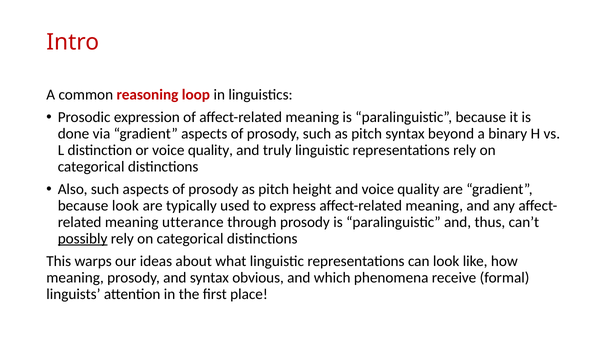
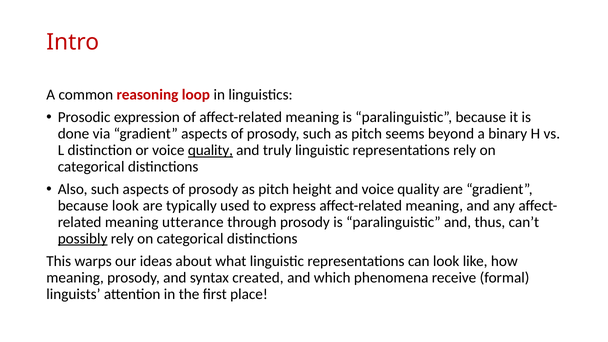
pitch syntax: syntax -> seems
quality at (210, 150) underline: none -> present
obvious: obvious -> created
